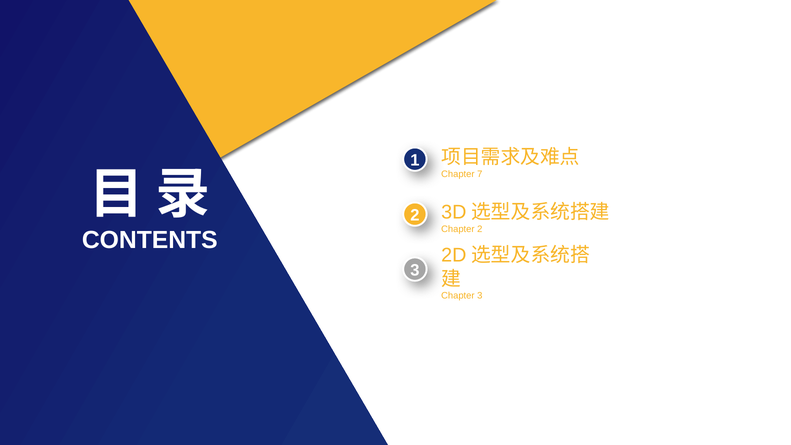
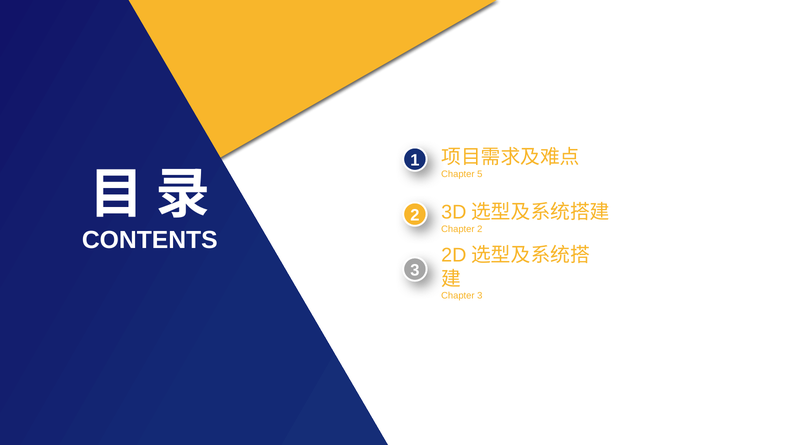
7: 7 -> 5
